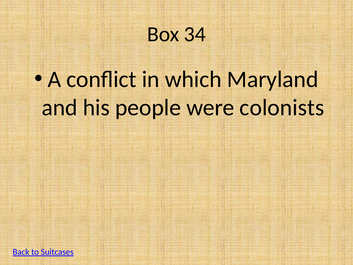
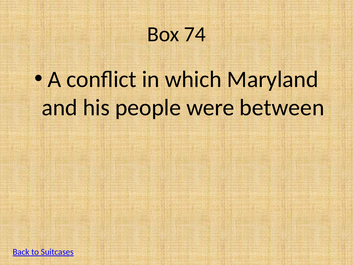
34: 34 -> 74
colonists: colonists -> between
